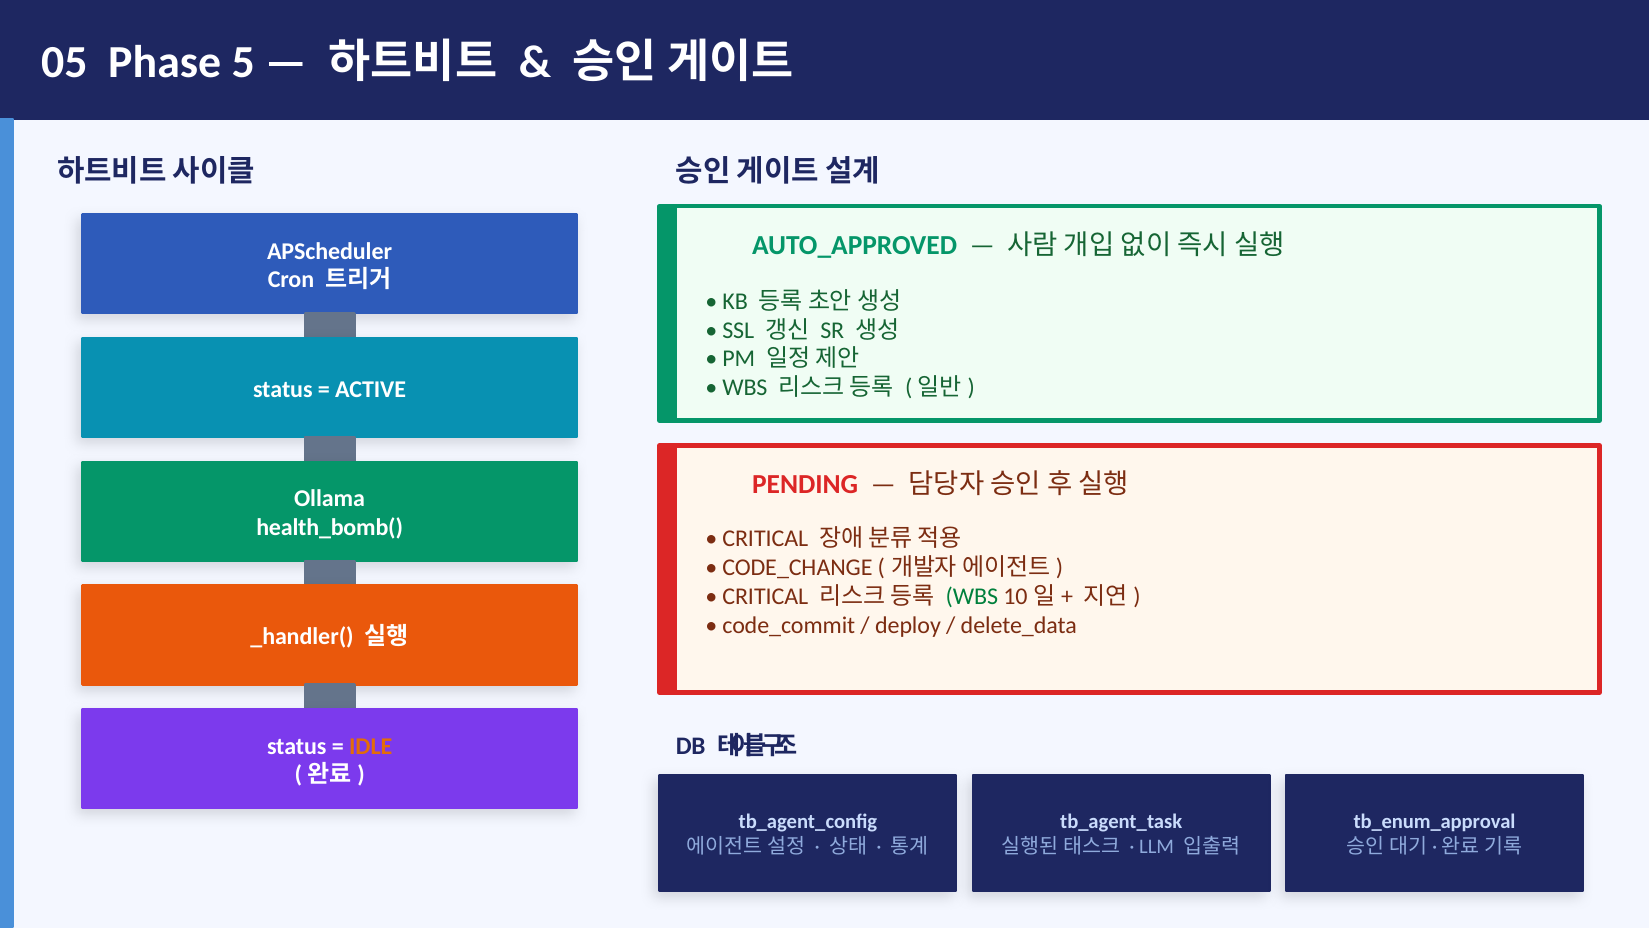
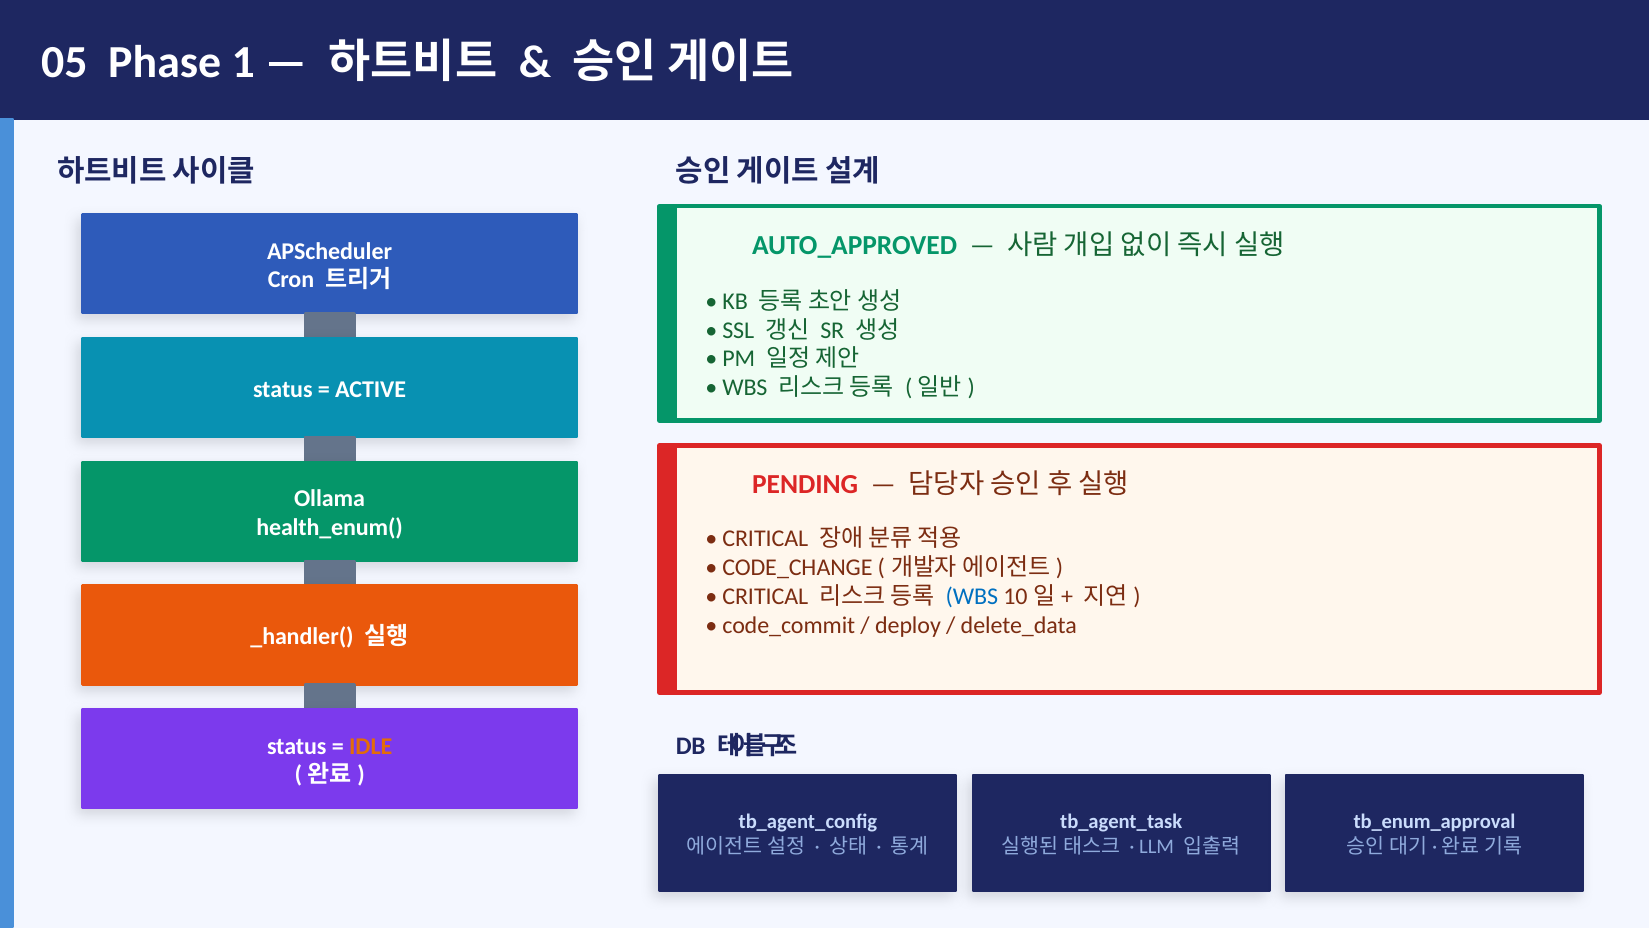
5: 5 -> 1
health_bomb(: health_bomb( -> health_enum(
WBS at (972, 596) colour: green -> blue
